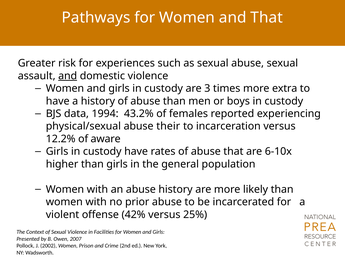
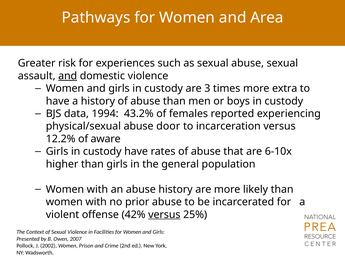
and That: That -> Area
their: their -> door
versus at (164, 215) underline: none -> present
